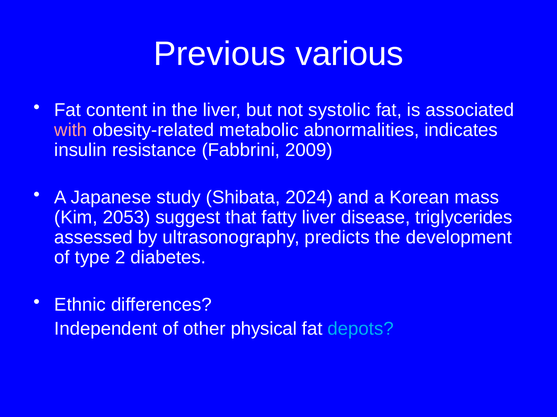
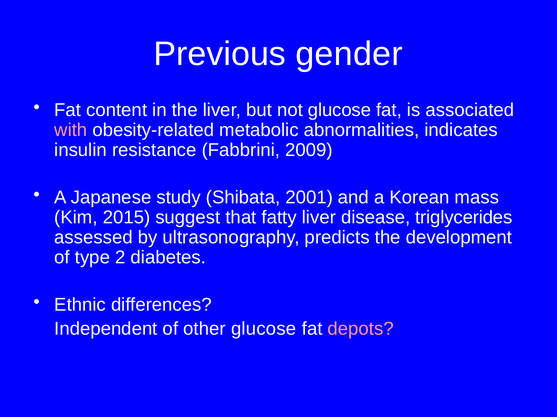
various: various -> gender
not systolic: systolic -> glucose
2024: 2024 -> 2001
2053: 2053 -> 2015
other physical: physical -> glucose
depots colour: light blue -> pink
